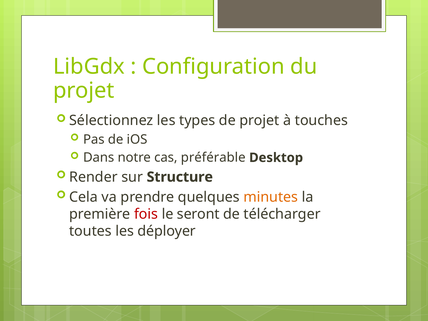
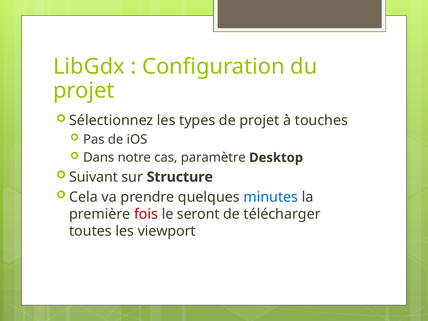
préférable: préférable -> paramètre
Render: Render -> Suivant
minutes colour: orange -> blue
déployer: déployer -> viewport
